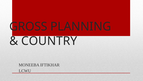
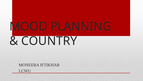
GROSS: GROSS -> MOOD
